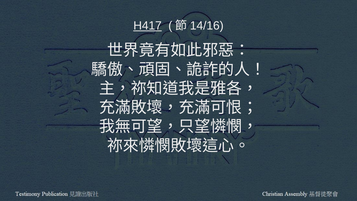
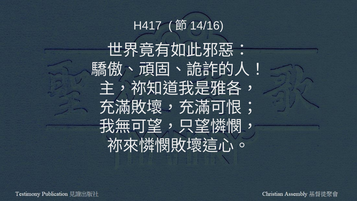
H417 underline: present -> none
